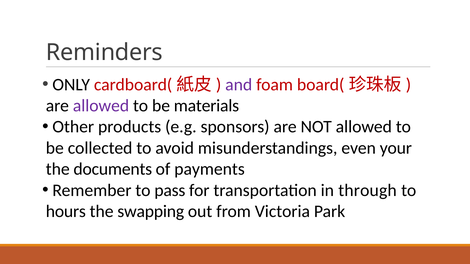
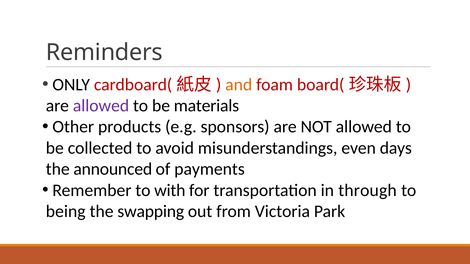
and colour: purple -> orange
your: your -> days
documents: documents -> announced
pass: pass -> with
hours: hours -> being
